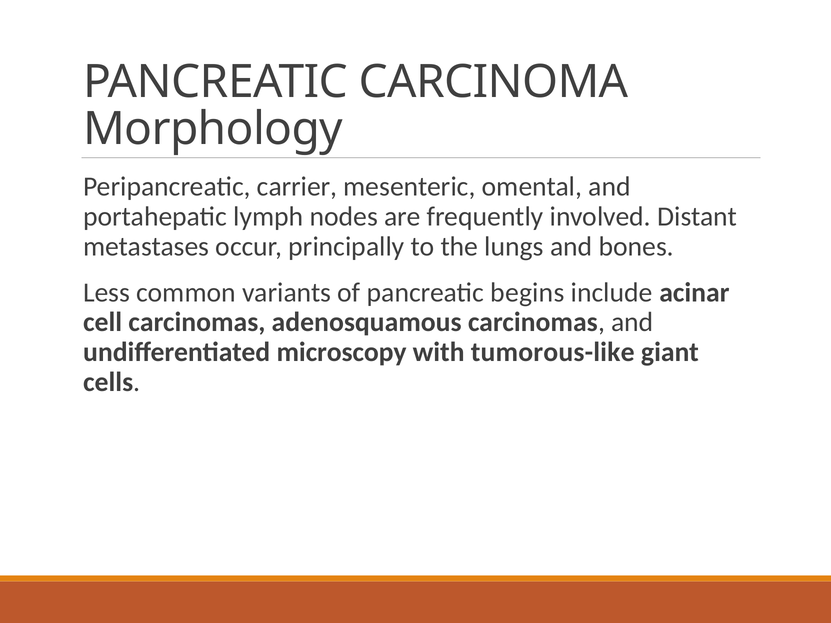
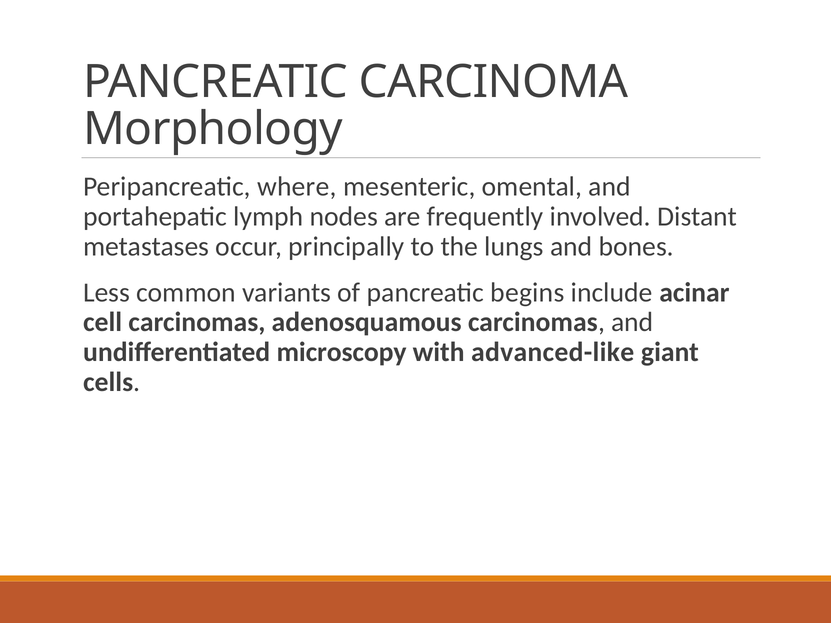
carrier: carrier -> where
tumorous-like: tumorous-like -> advanced-like
